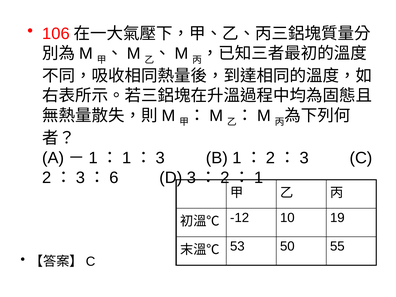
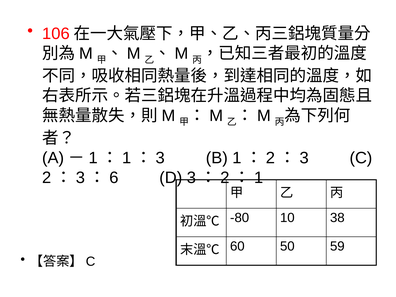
-12: -12 -> -80
19: 19 -> 38
53: 53 -> 60
55: 55 -> 59
